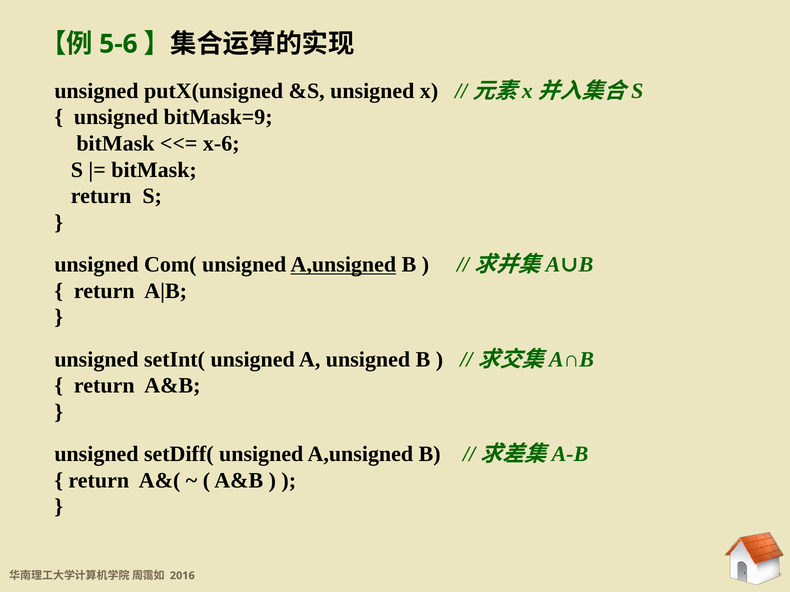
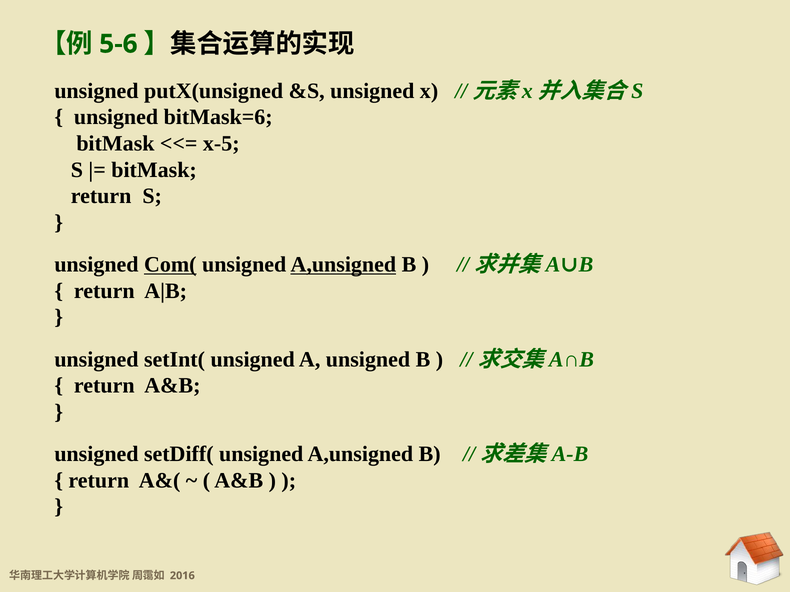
bitMask=9: bitMask=9 -> bitMask=6
x-6: x-6 -> x-5
Com( underline: none -> present
